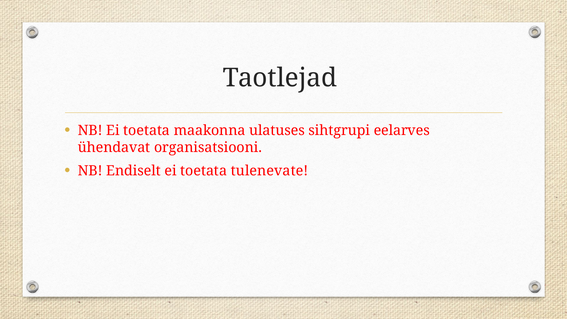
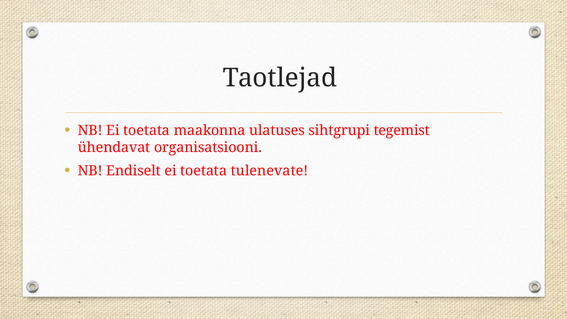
eelarves: eelarves -> tegemist
